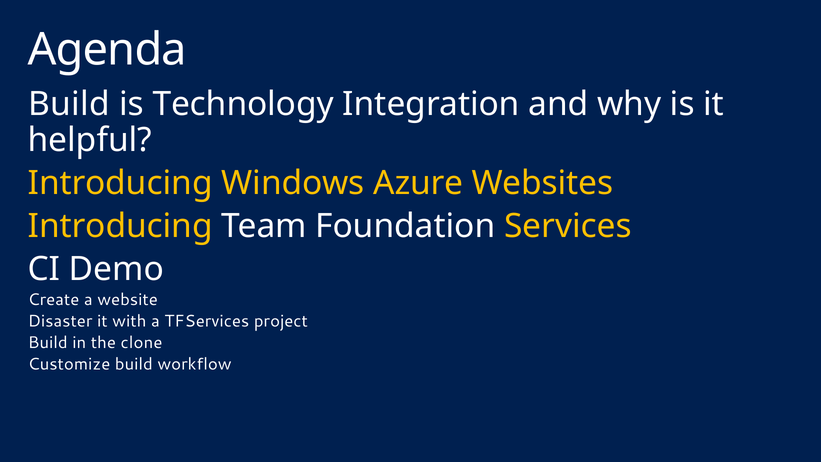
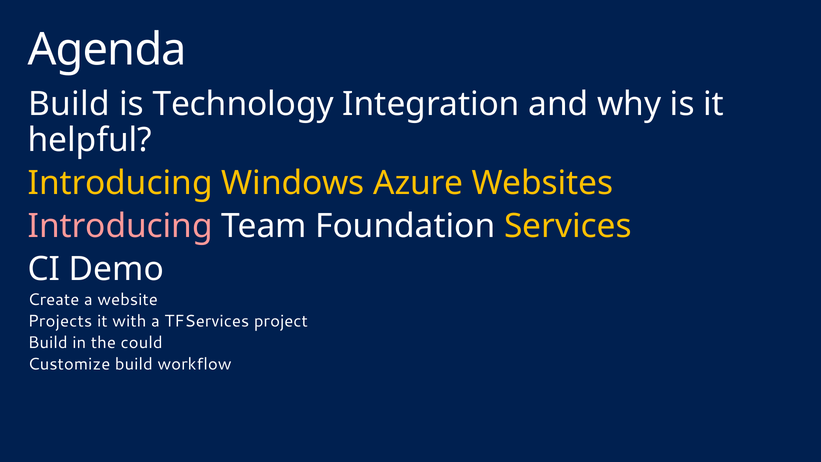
Introducing at (120, 226) colour: yellow -> pink
Disaster: Disaster -> Projects
clone: clone -> could
